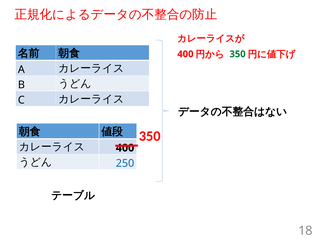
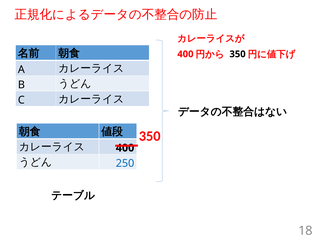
350 at (238, 54) colour: green -> black
